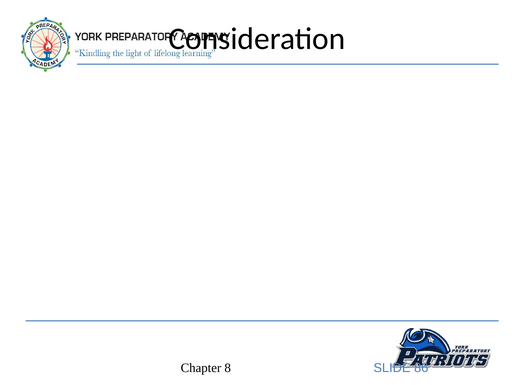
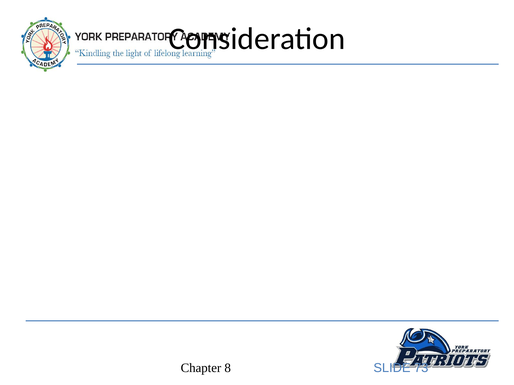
86: 86 -> 73
